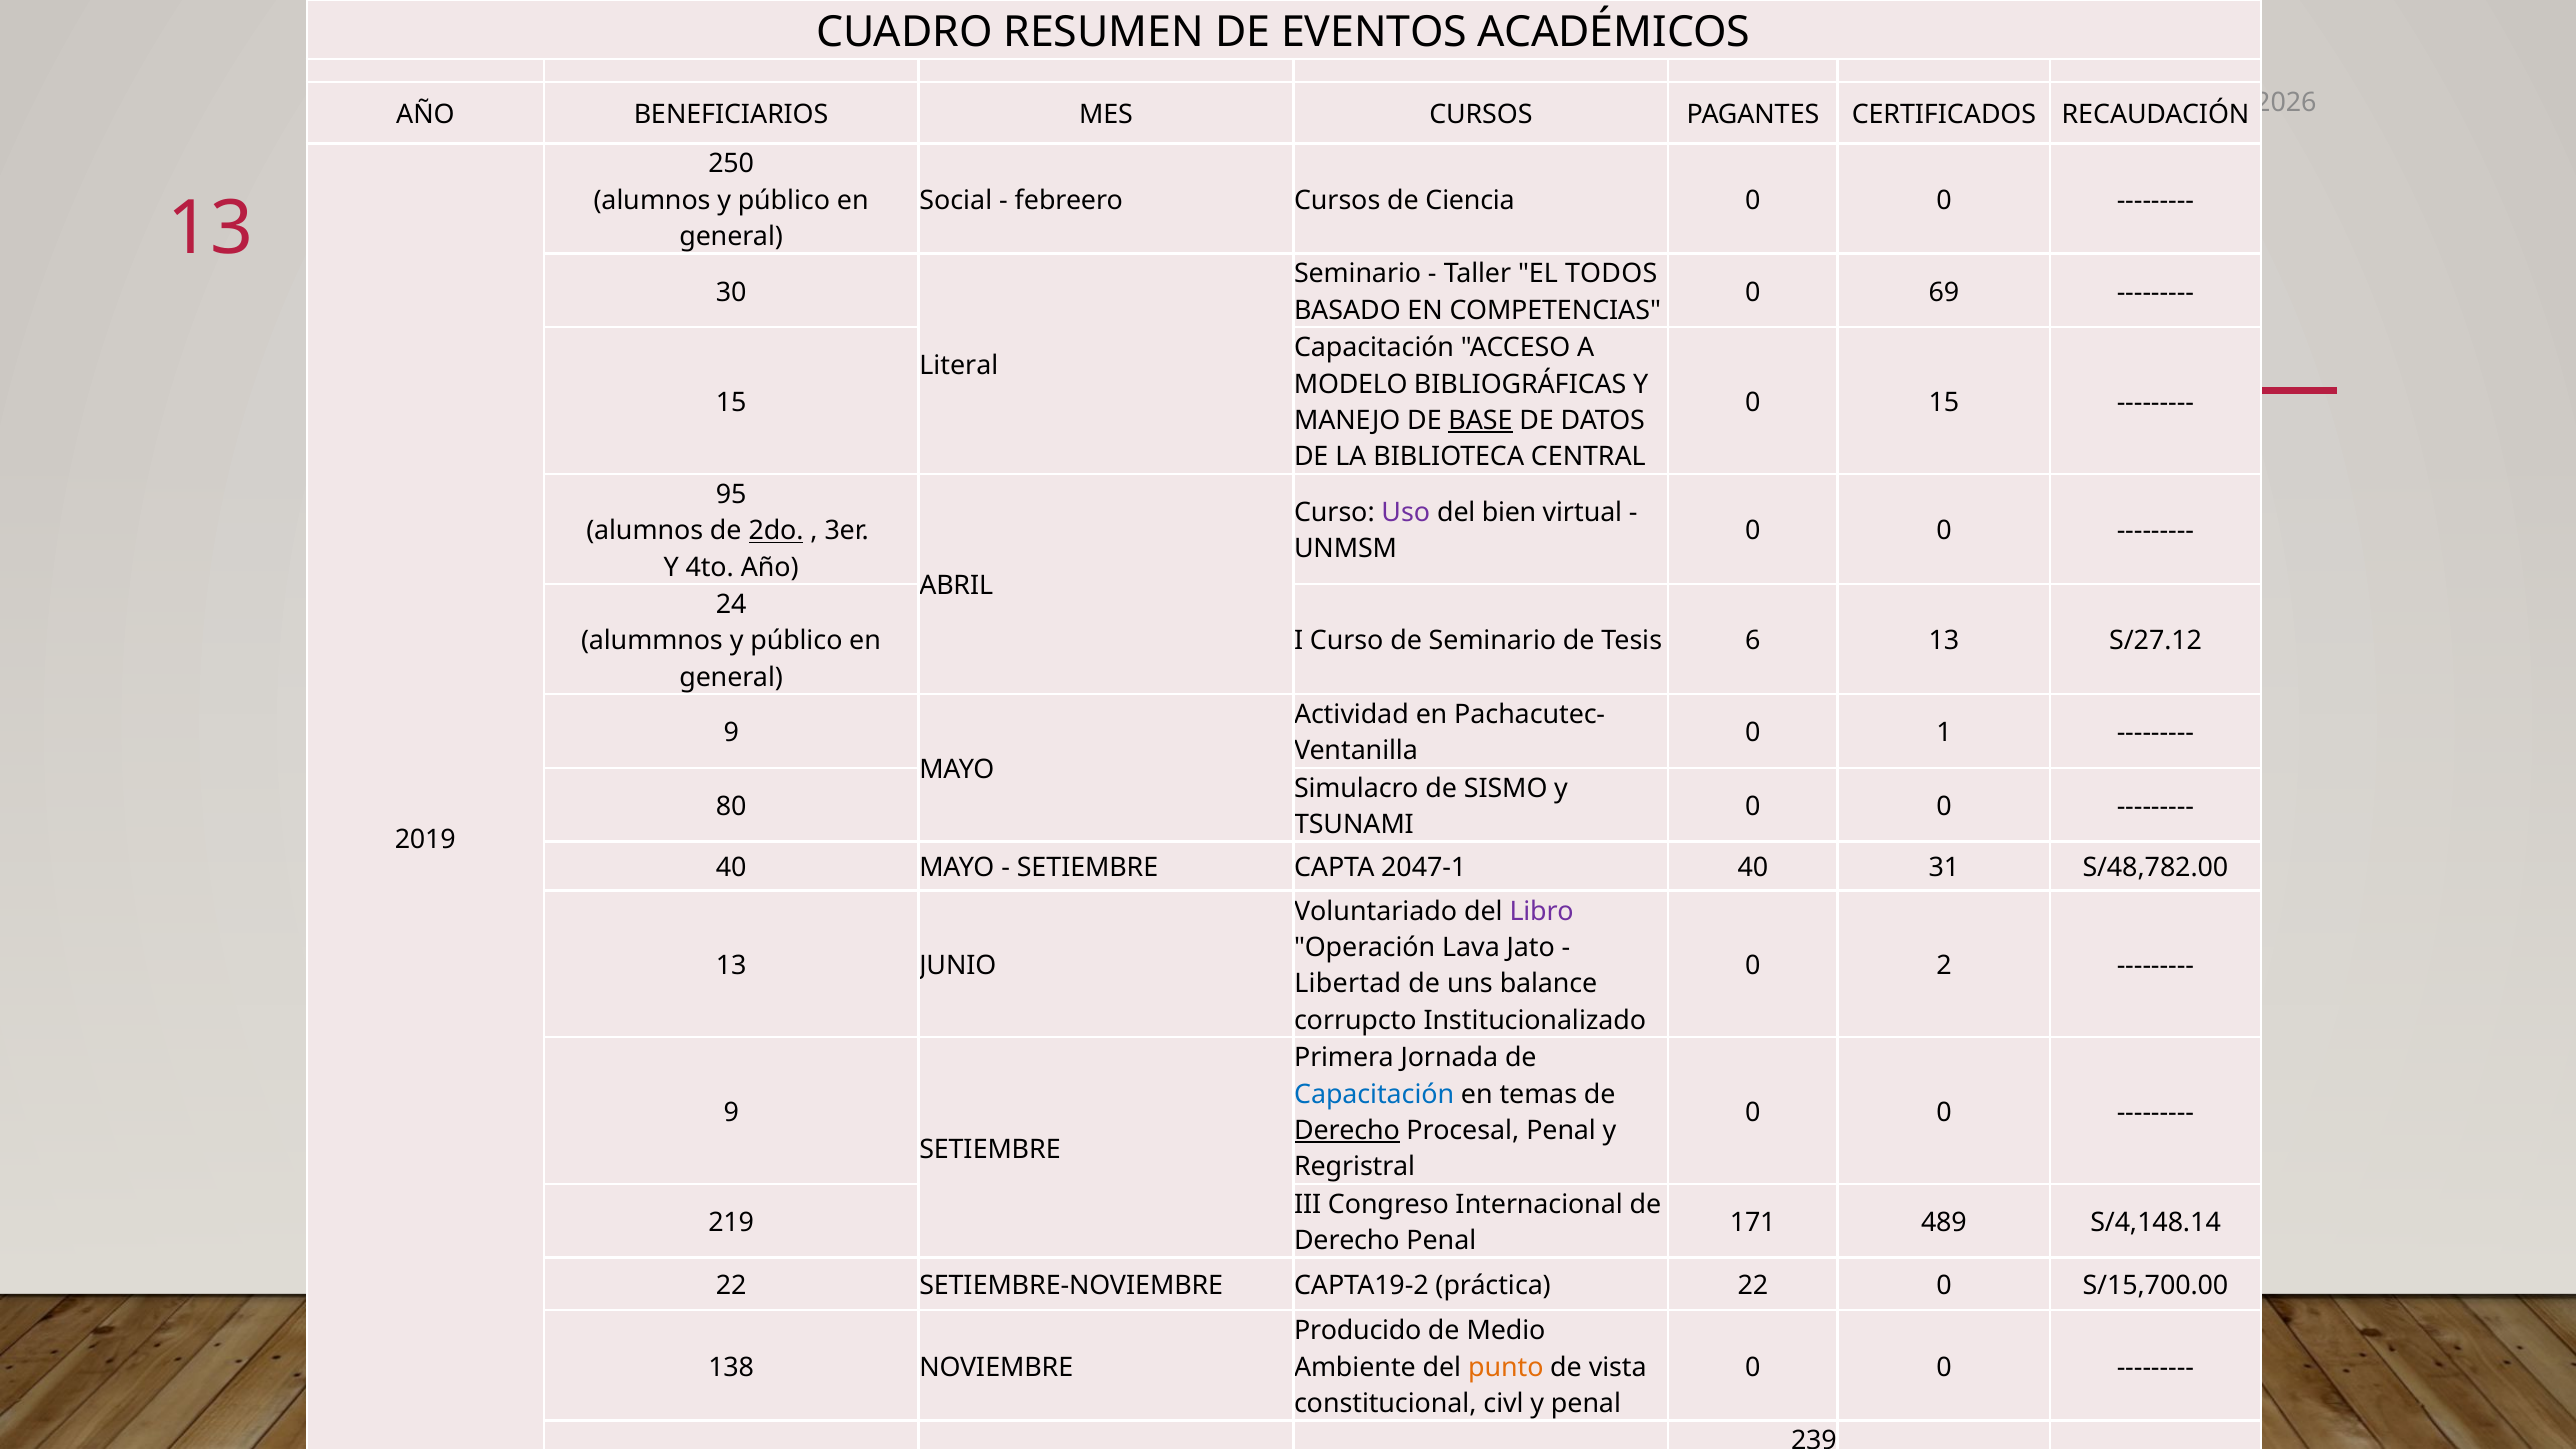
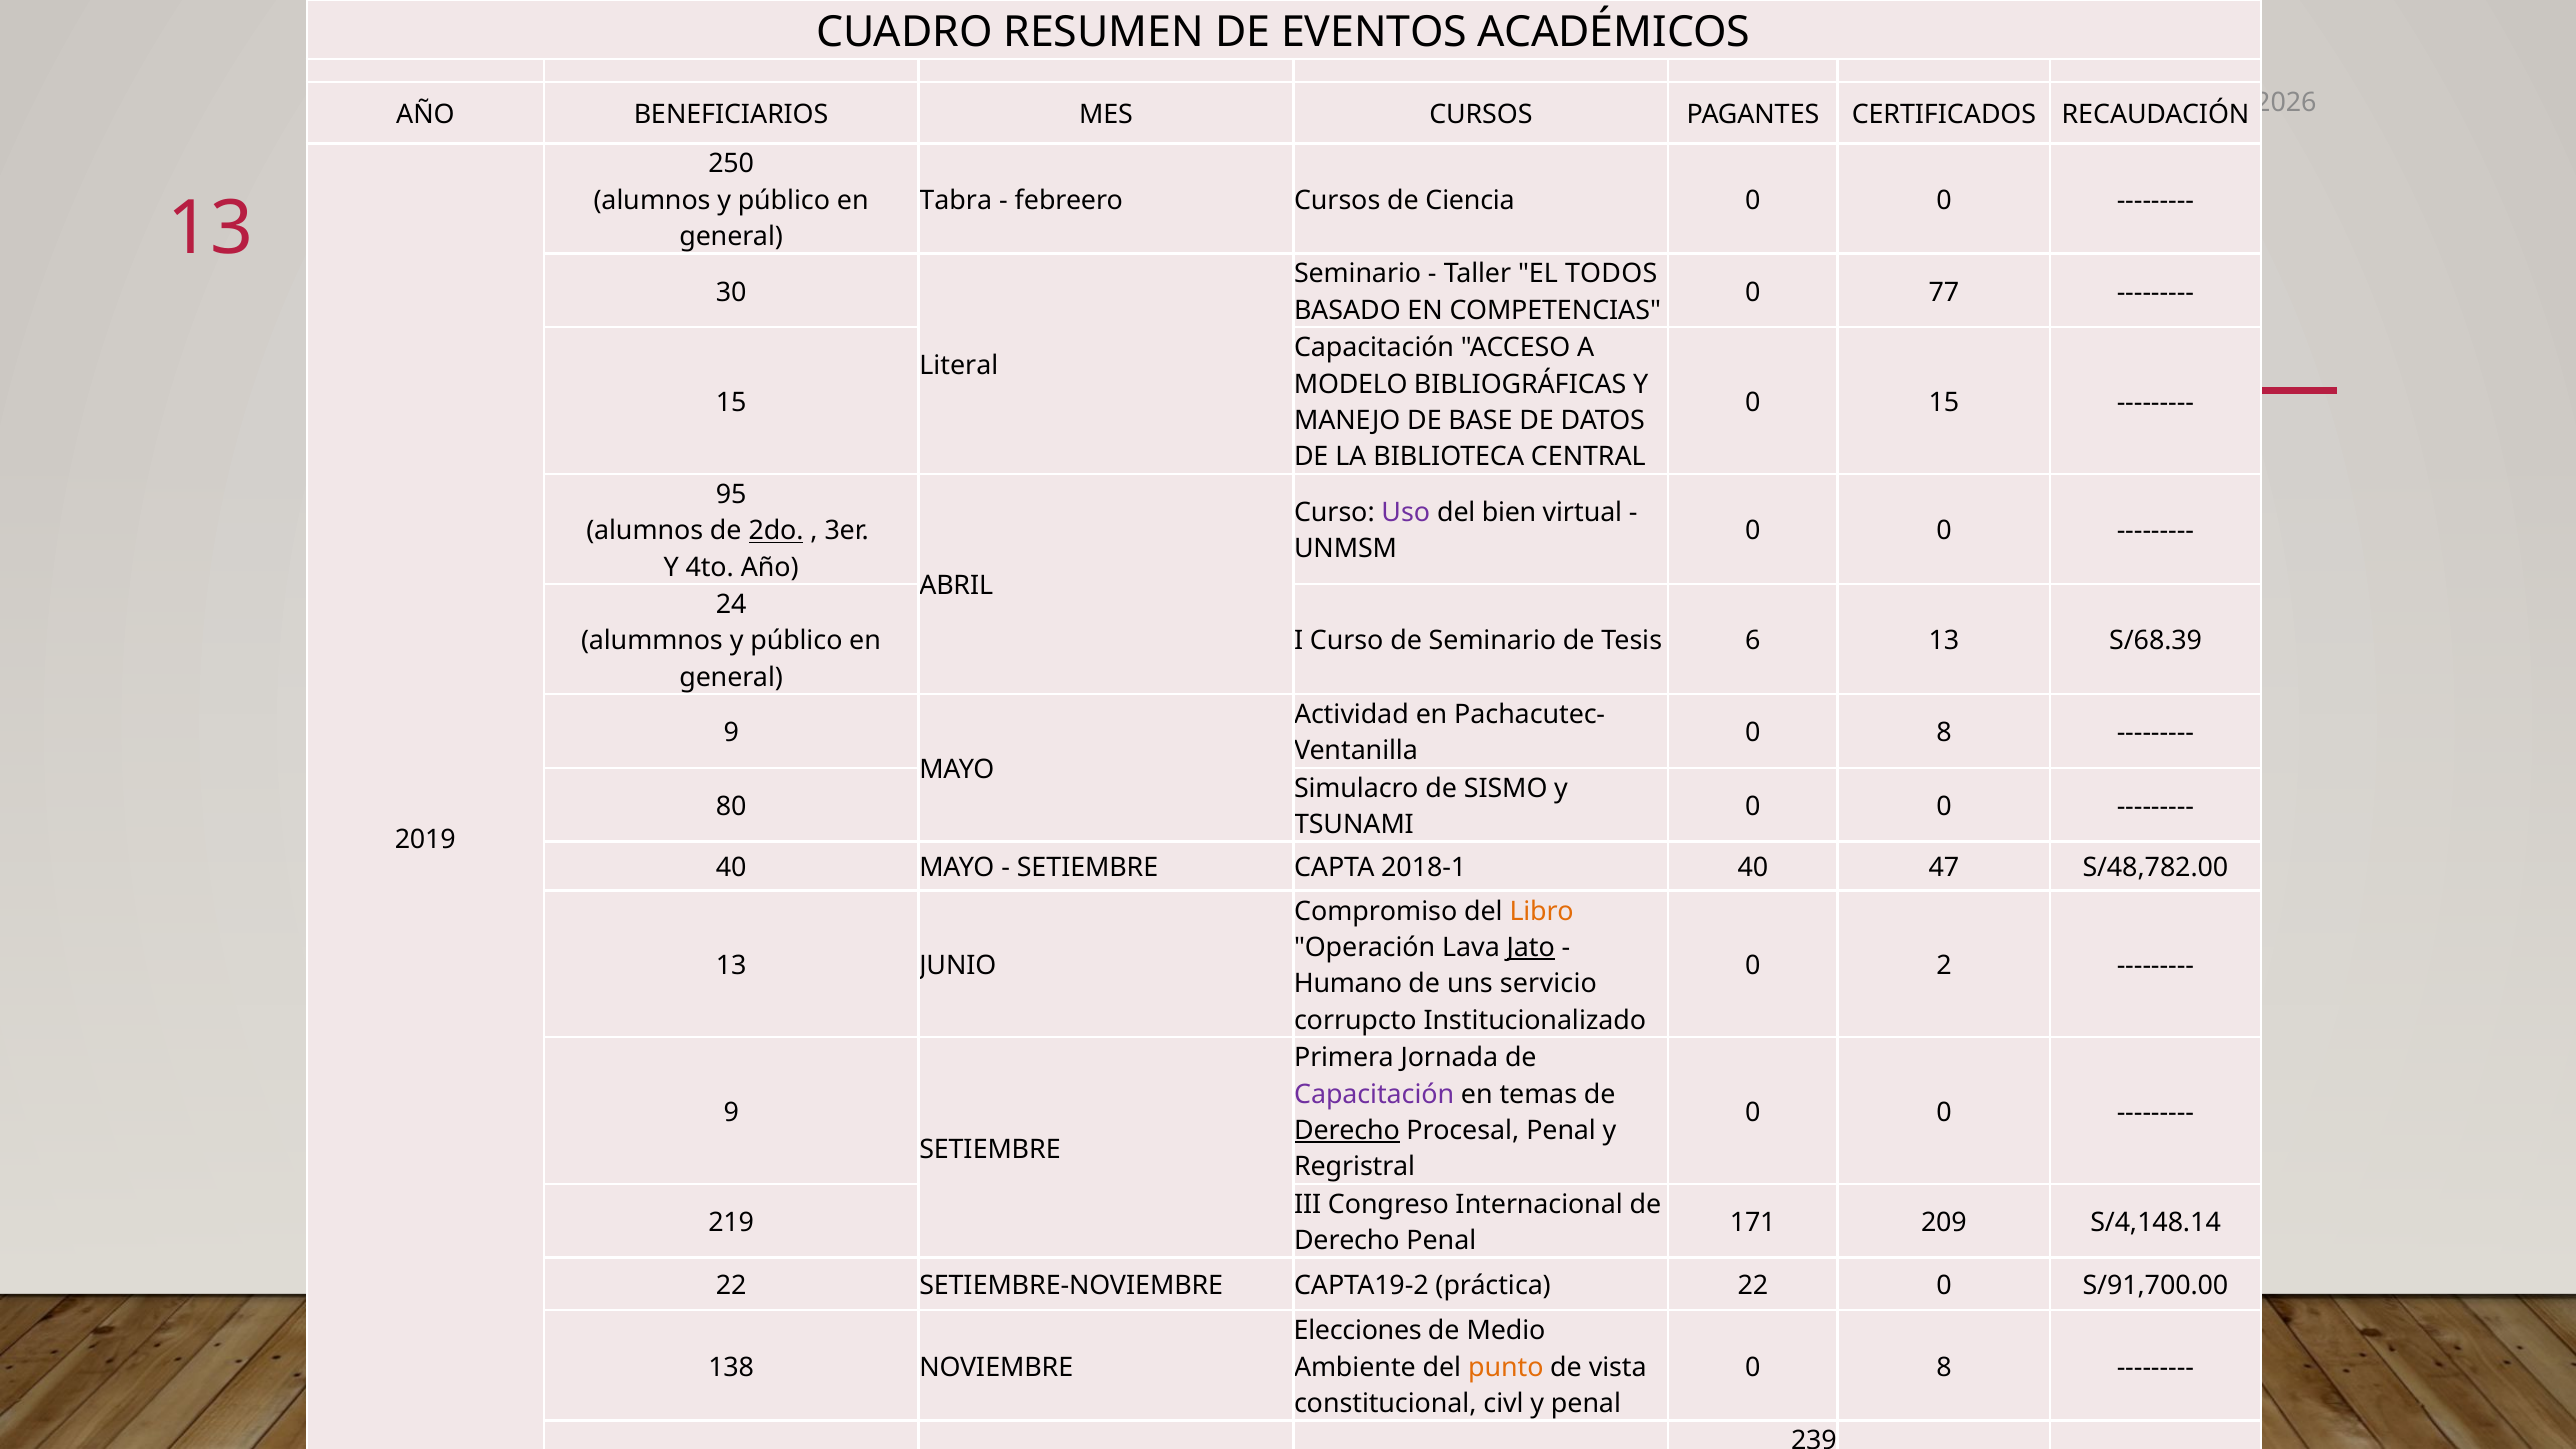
Social at (956, 200): Social -> Tabra
69: 69 -> 77
BASE underline: present -> none
S/27.12: S/27.12 -> S/68.39
1 at (1944, 733): 1 -> 8
2047-1: 2047-1 -> 2018-1
31: 31 -> 47
Voluntariado: Voluntariado -> Compromiso
Libro colour: purple -> orange
Jato underline: none -> present
Libertad: Libertad -> Humano
balance: balance -> servicio
Capacitación at (1374, 1094) colour: blue -> purple
489: 489 -> 209
S/15,700.00: S/15,700.00 -> S/91,700.00
Producido: Producido -> Elecciones
0 at (1944, 1367): 0 -> 8
